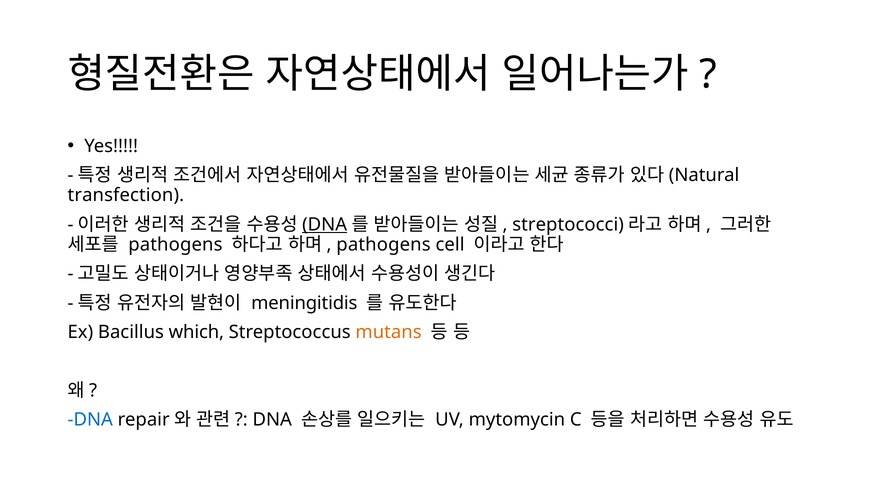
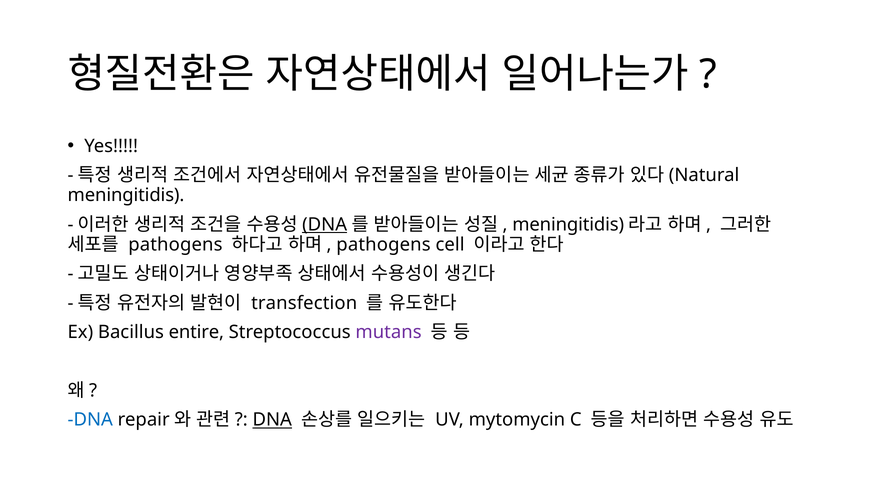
transfection at (126, 195): transfection -> meningitidis
streptococci at (568, 224): streptococci -> meningitidis
meningitidis: meningitidis -> transfection
which: which -> entire
mutans colour: orange -> purple
DNA at (272, 420) underline: none -> present
